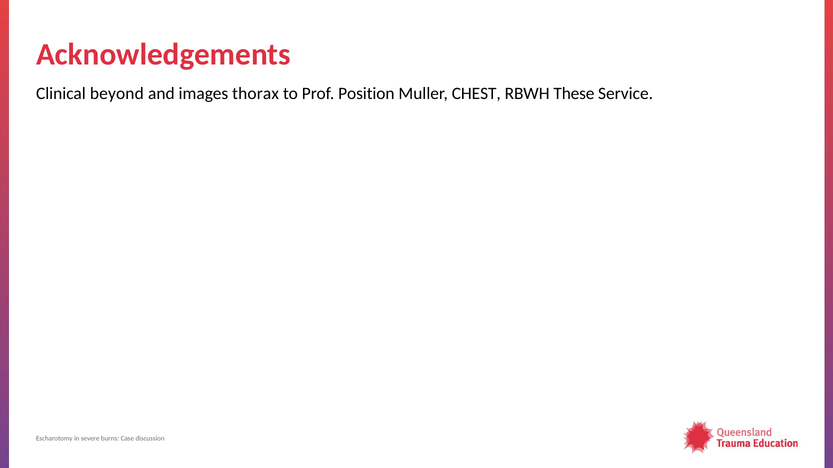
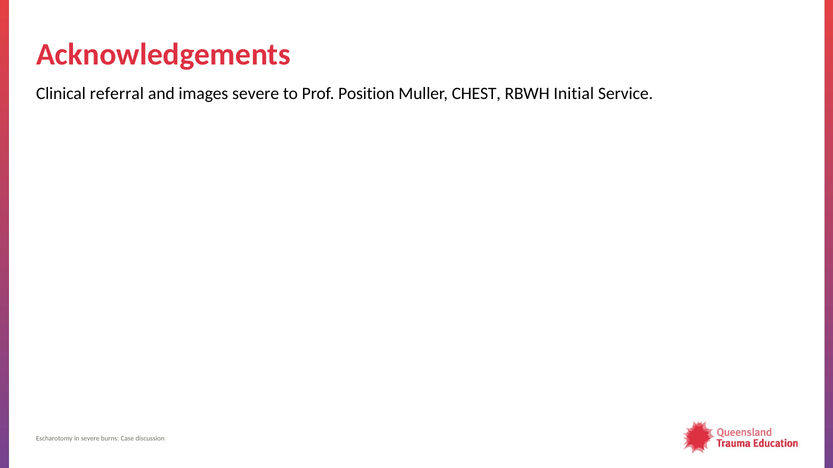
beyond: beyond -> referral
images thorax: thorax -> severe
These: These -> Initial
